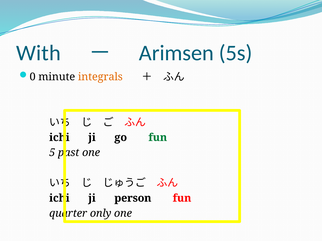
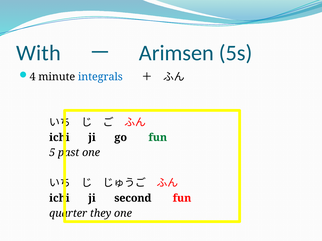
0: 0 -> 4
integrals colour: orange -> blue
person: person -> second
only: only -> they
